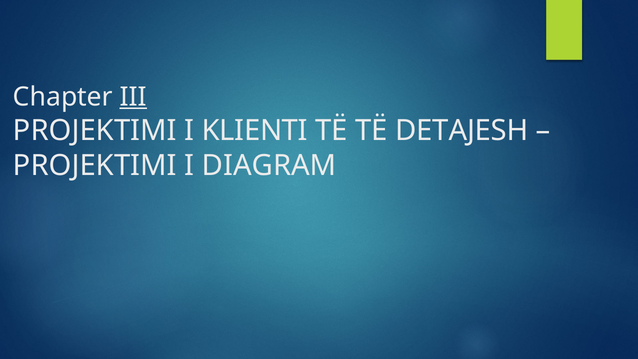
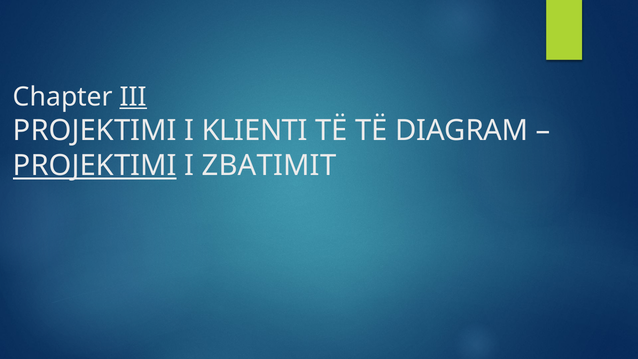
DETAJESH: DETAJESH -> DIAGRAM
PROJEKTIMI at (95, 166) underline: none -> present
DIAGRAM: DIAGRAM -> ZBATIMIT
